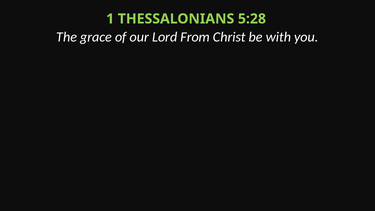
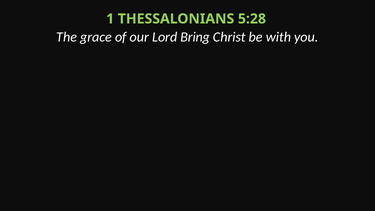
From: From -> Bring
